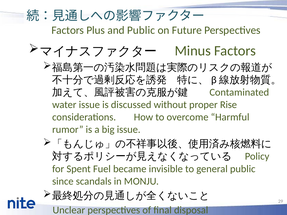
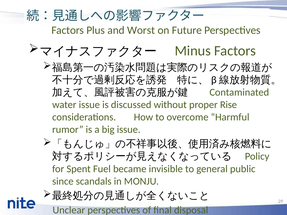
and Public: Public -> Worst
